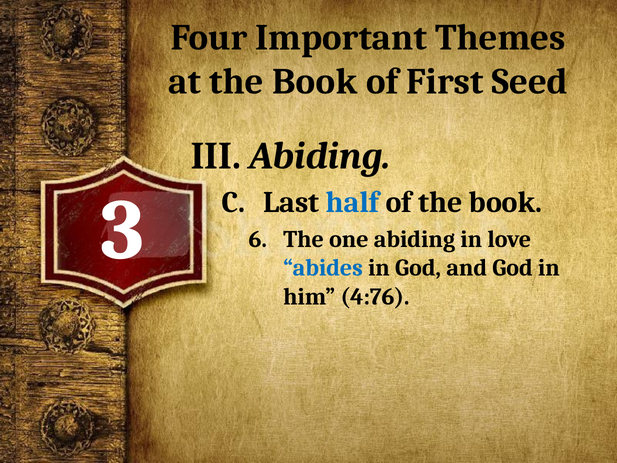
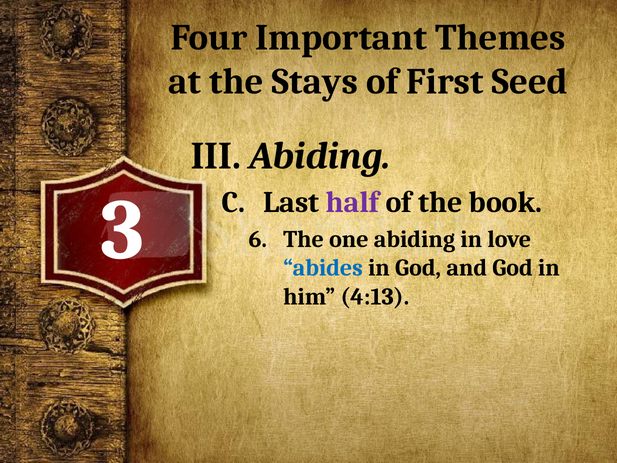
at the Book: Book -> Stays
half colour: blue -> purple
4:76: 4:76 -> 4:13
